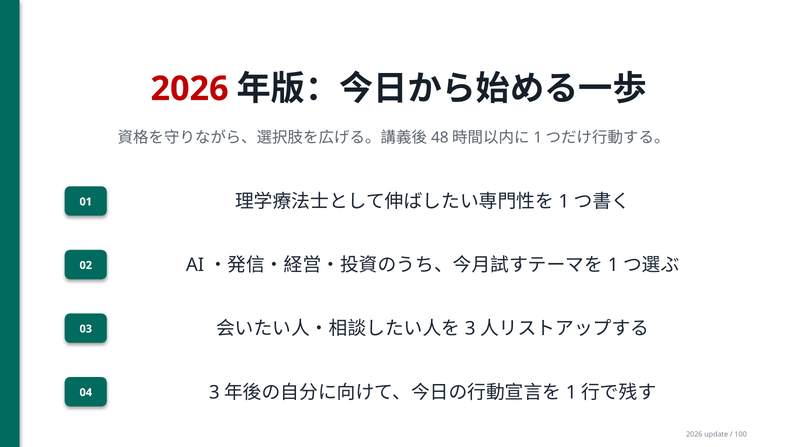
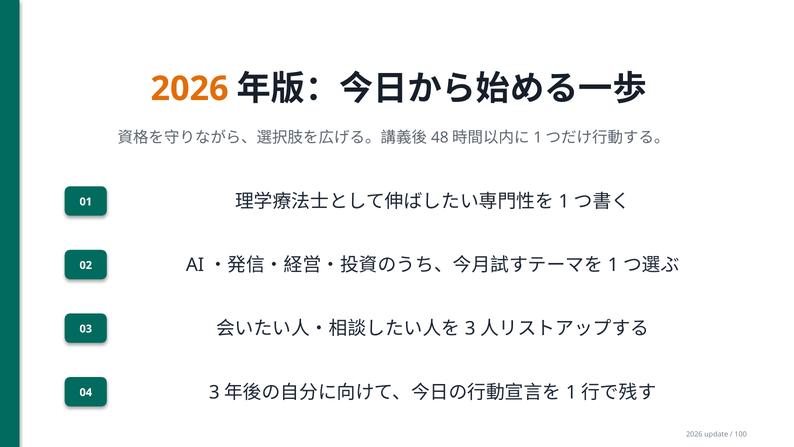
2026 at (190, 89) colour: red -> orange
